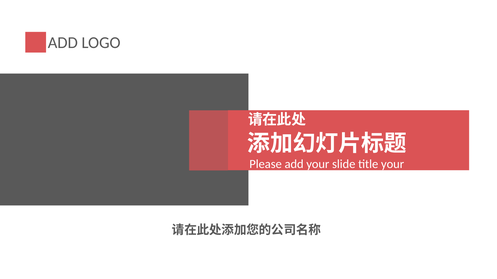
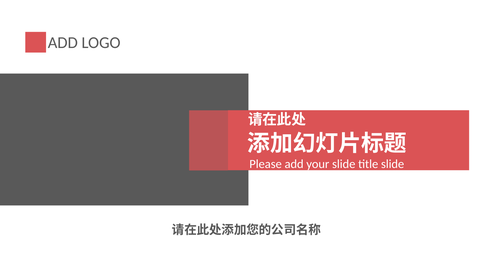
title your: your -> slide
